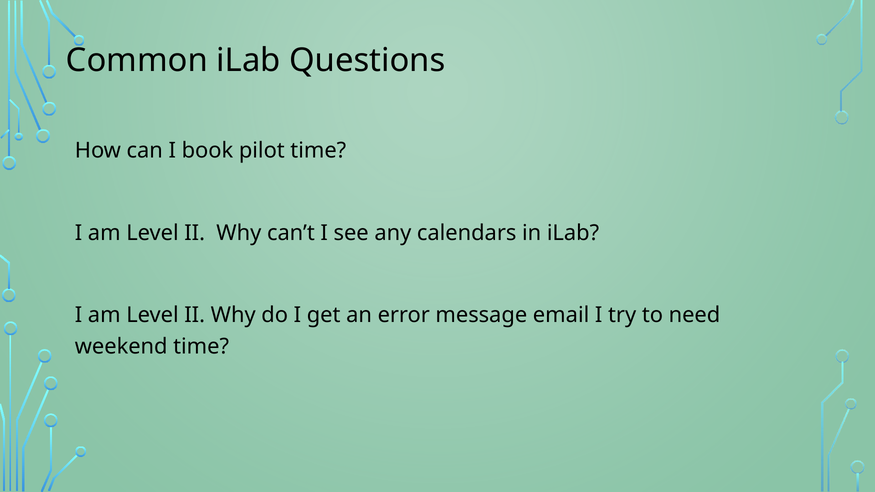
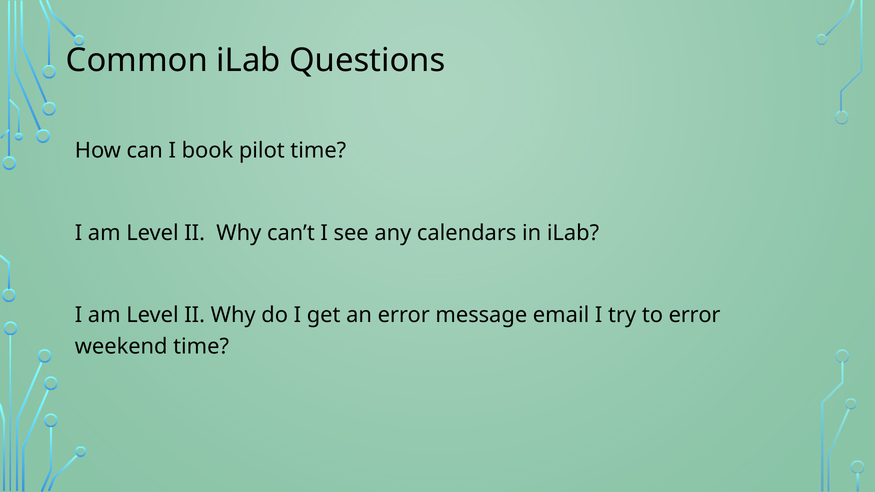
to need: need -> error
